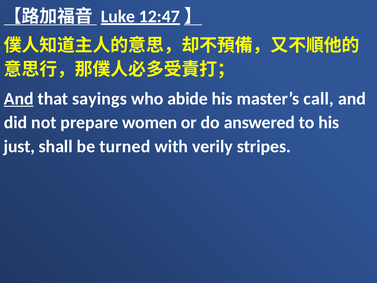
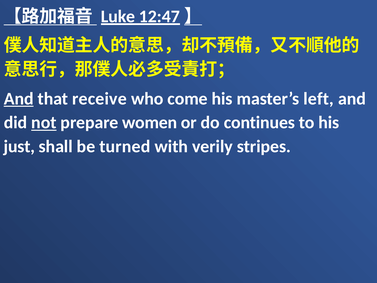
sayings: sayings -> receive
abide: abide -> come
call: call -> left
not underline: none -> present
answered: answered -> continues
